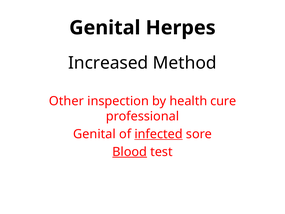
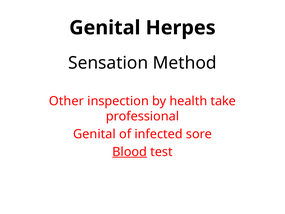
Increased: Increased -> Sensation
cure: cure -> take
infected underline: present -> none
